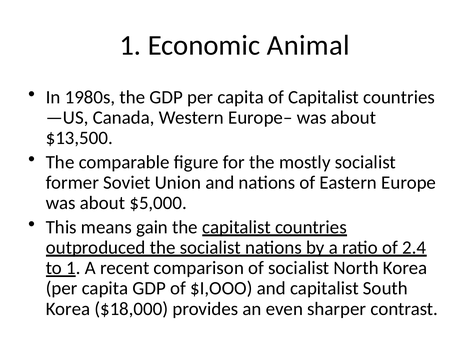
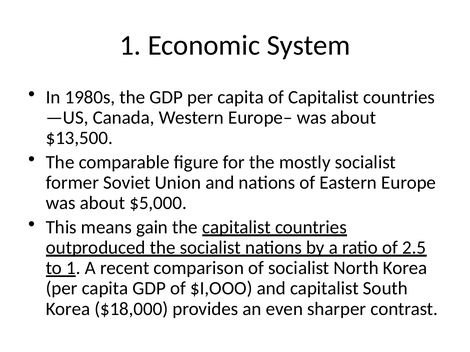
Animal: Animal -> System
2.4: 2.4 -> 2.5
